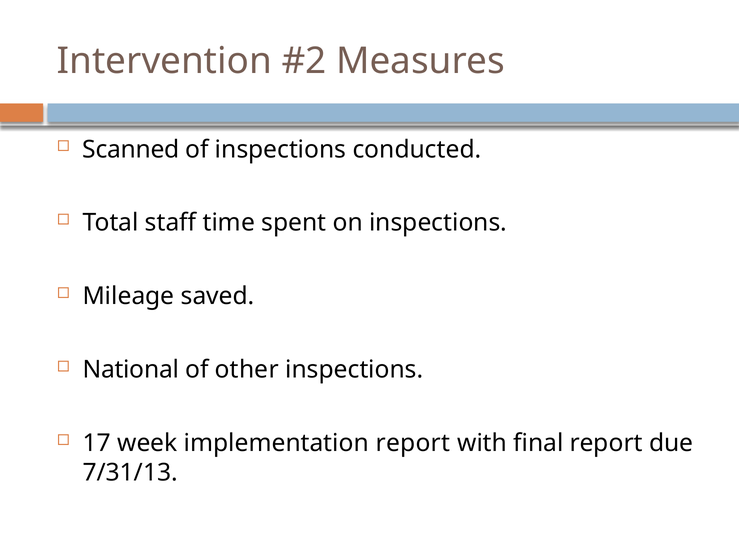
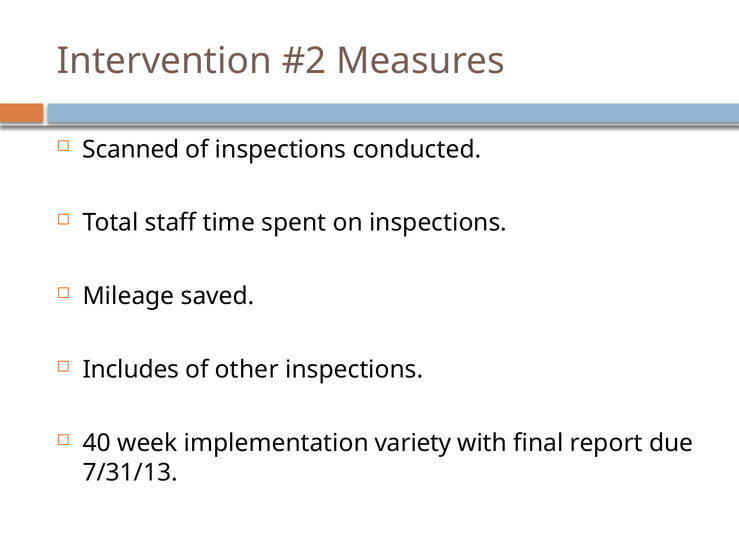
National: National -> Includes
17: 17 -> 40
implementation report: report -> variety
